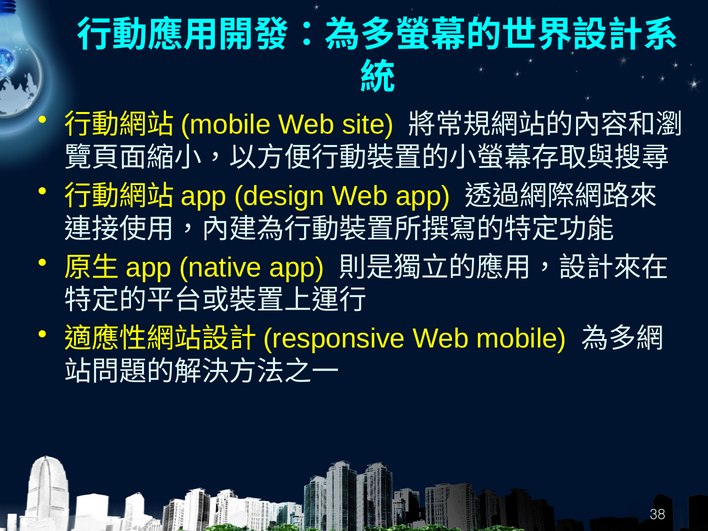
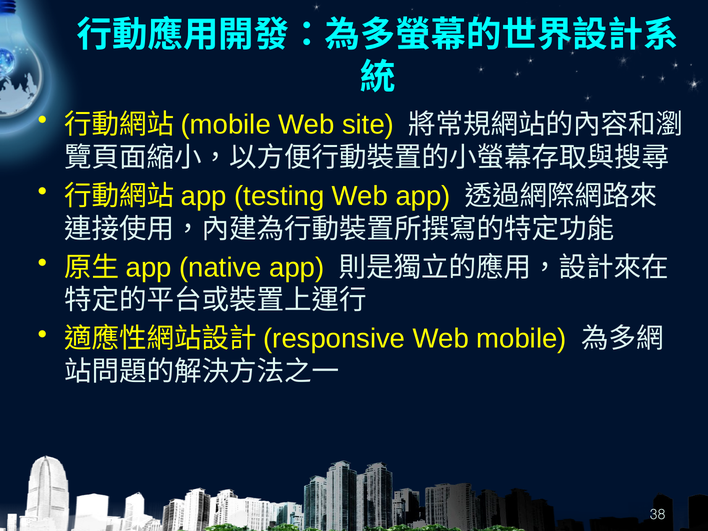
design: design -> testing
